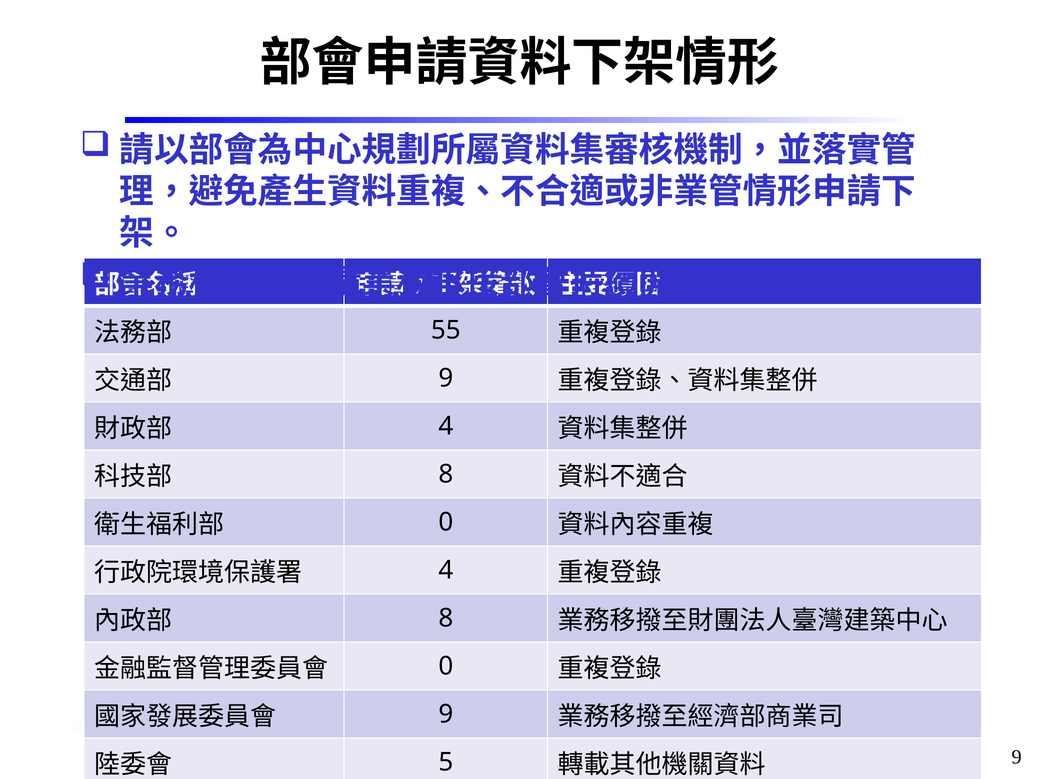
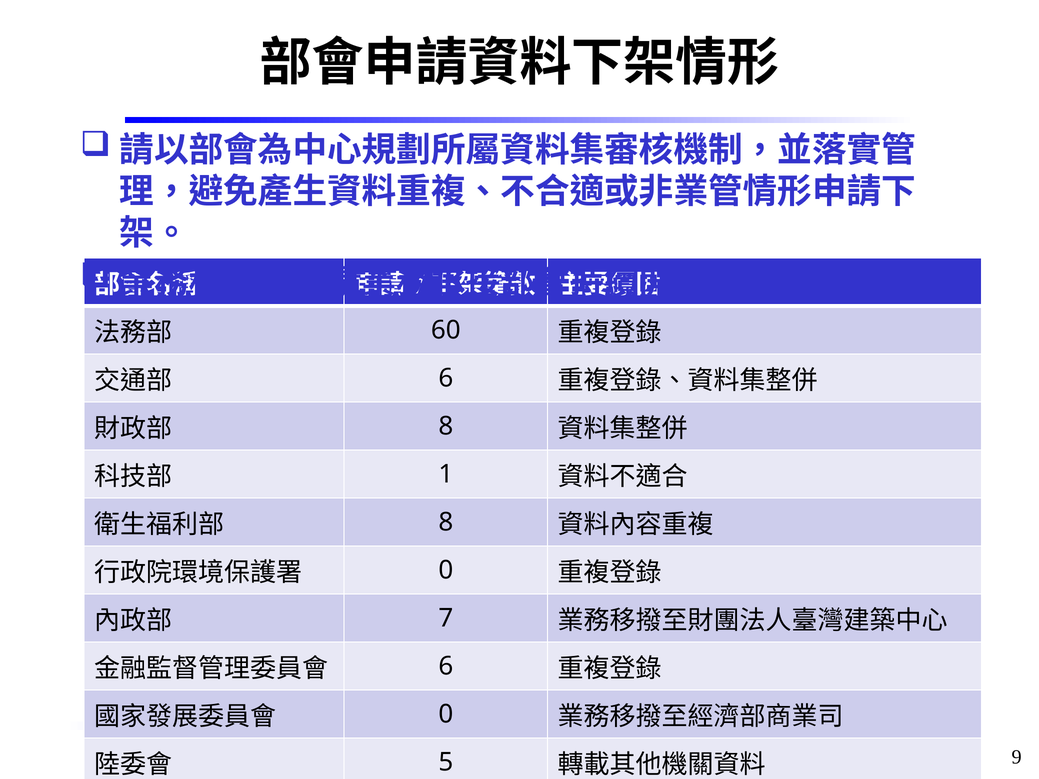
55: 55 -> 60
9 at (446, 378): 9 -> 6
4 at (446, 426): 4 -> 8
8 at (446, 474): 8 -> 1
0 at (446, 522): 0 -> 8
4 at (446, 570): 4 -> 0
8 at (446, 619): 8 -> 7
0 at (446, 667): 0 -> 6
9 at (446, 715): 9 -> 0
